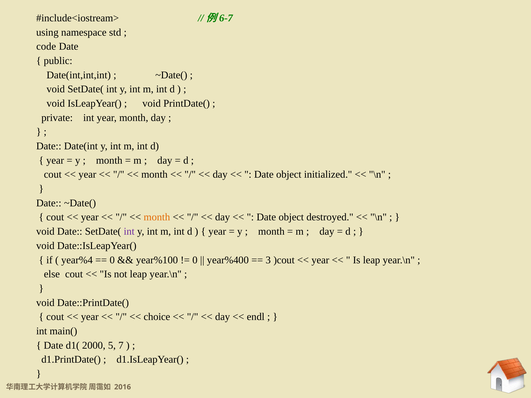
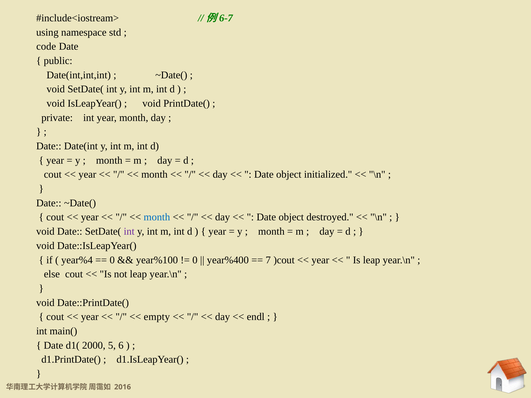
month at (157, 217) colour: orange -> blue
3: 3 -> 7
choice: choice -> empty
7: 7 -> 6
